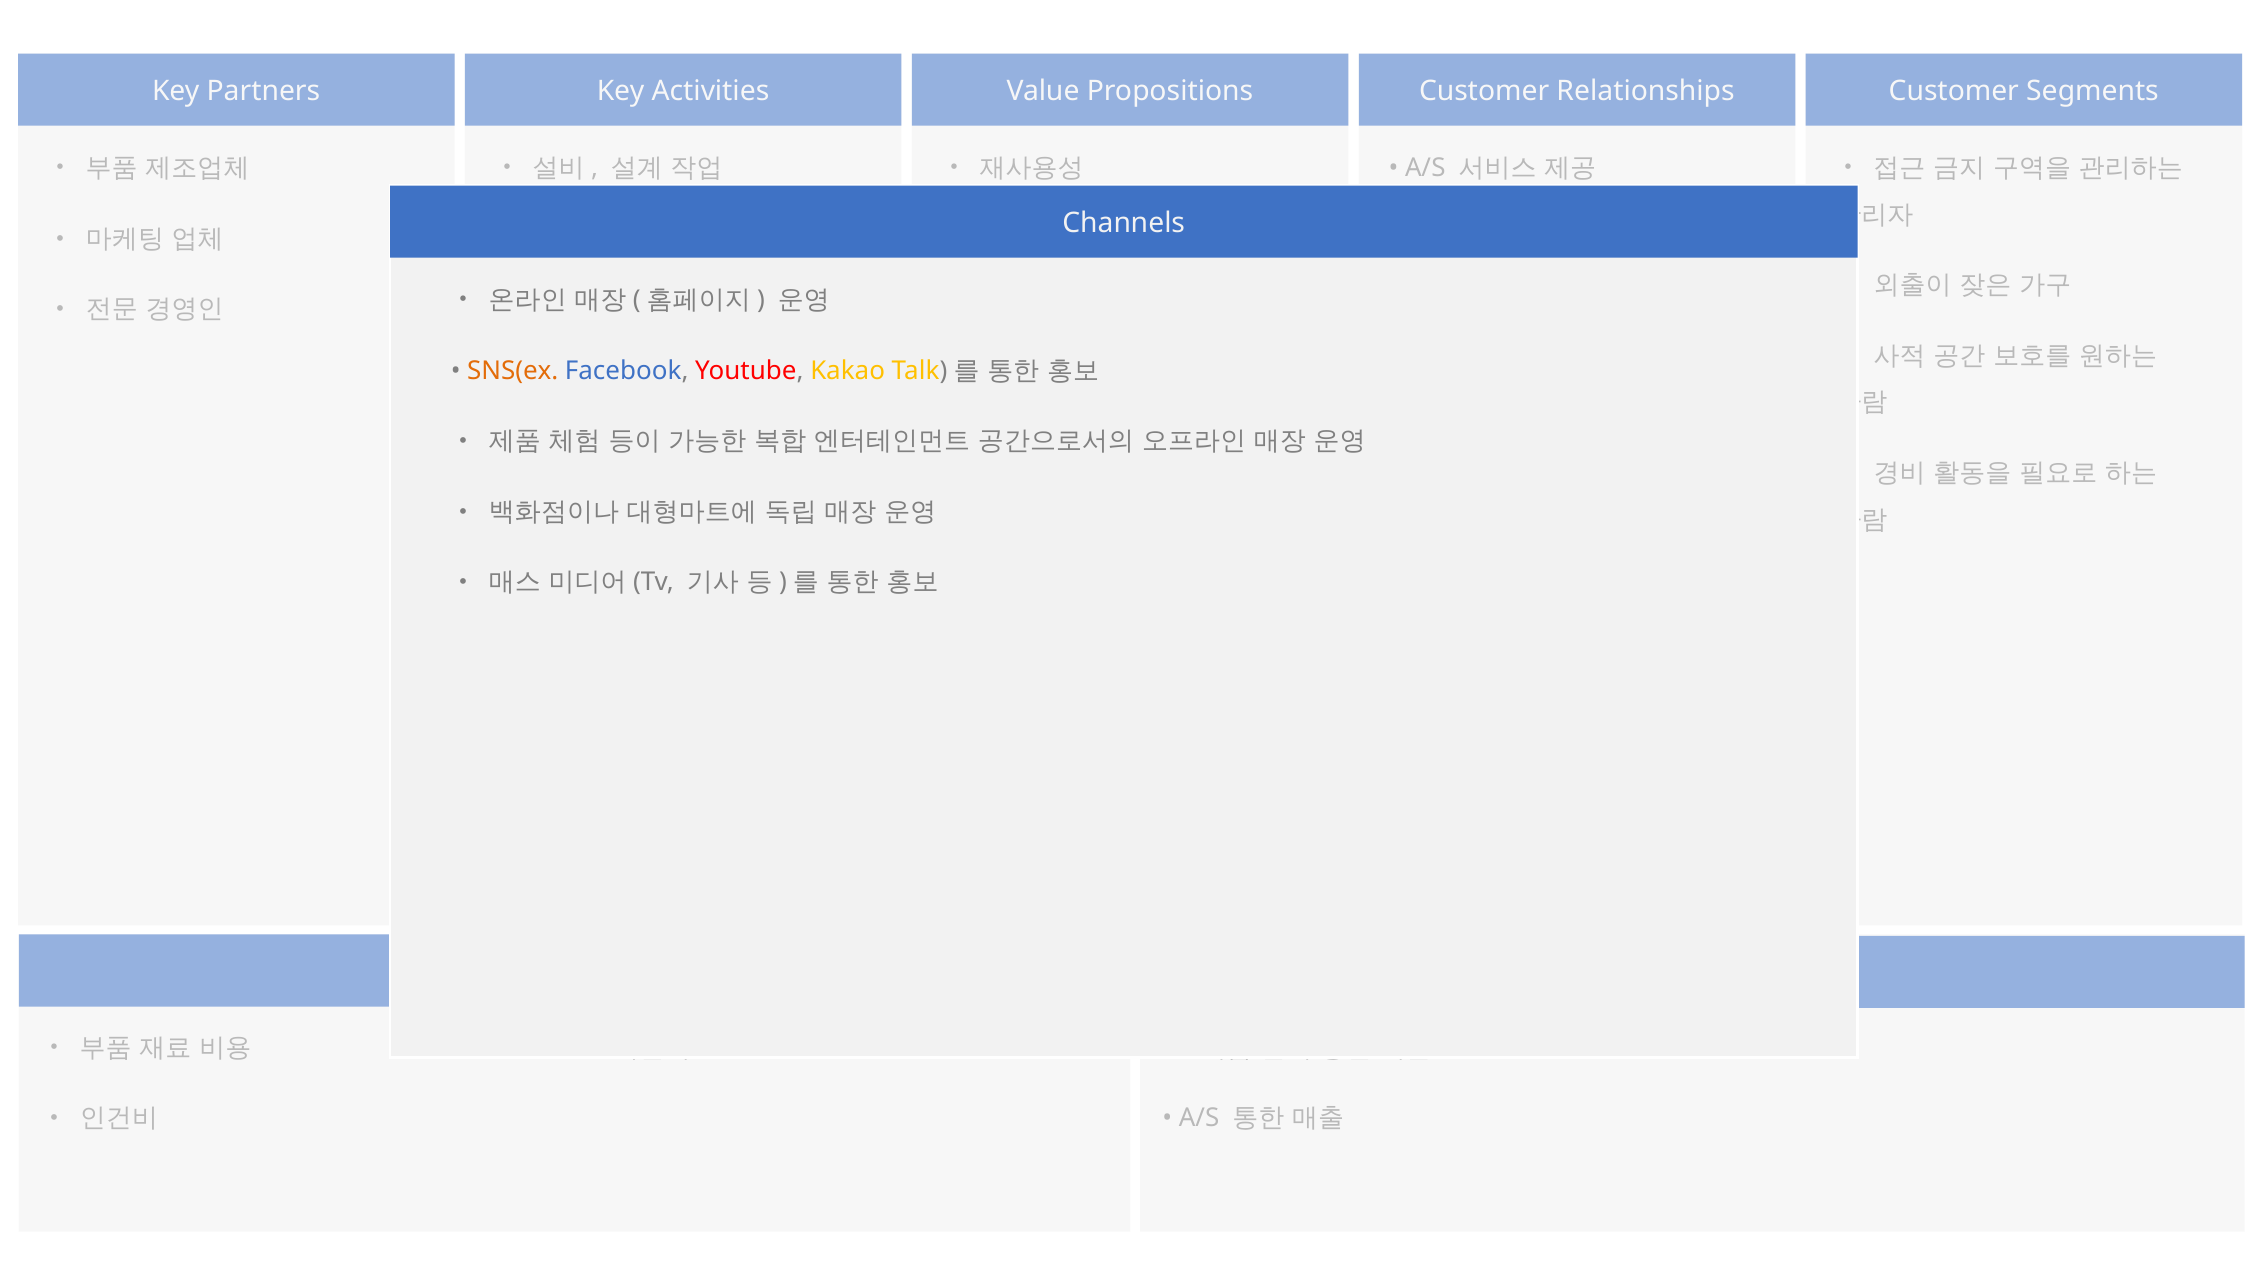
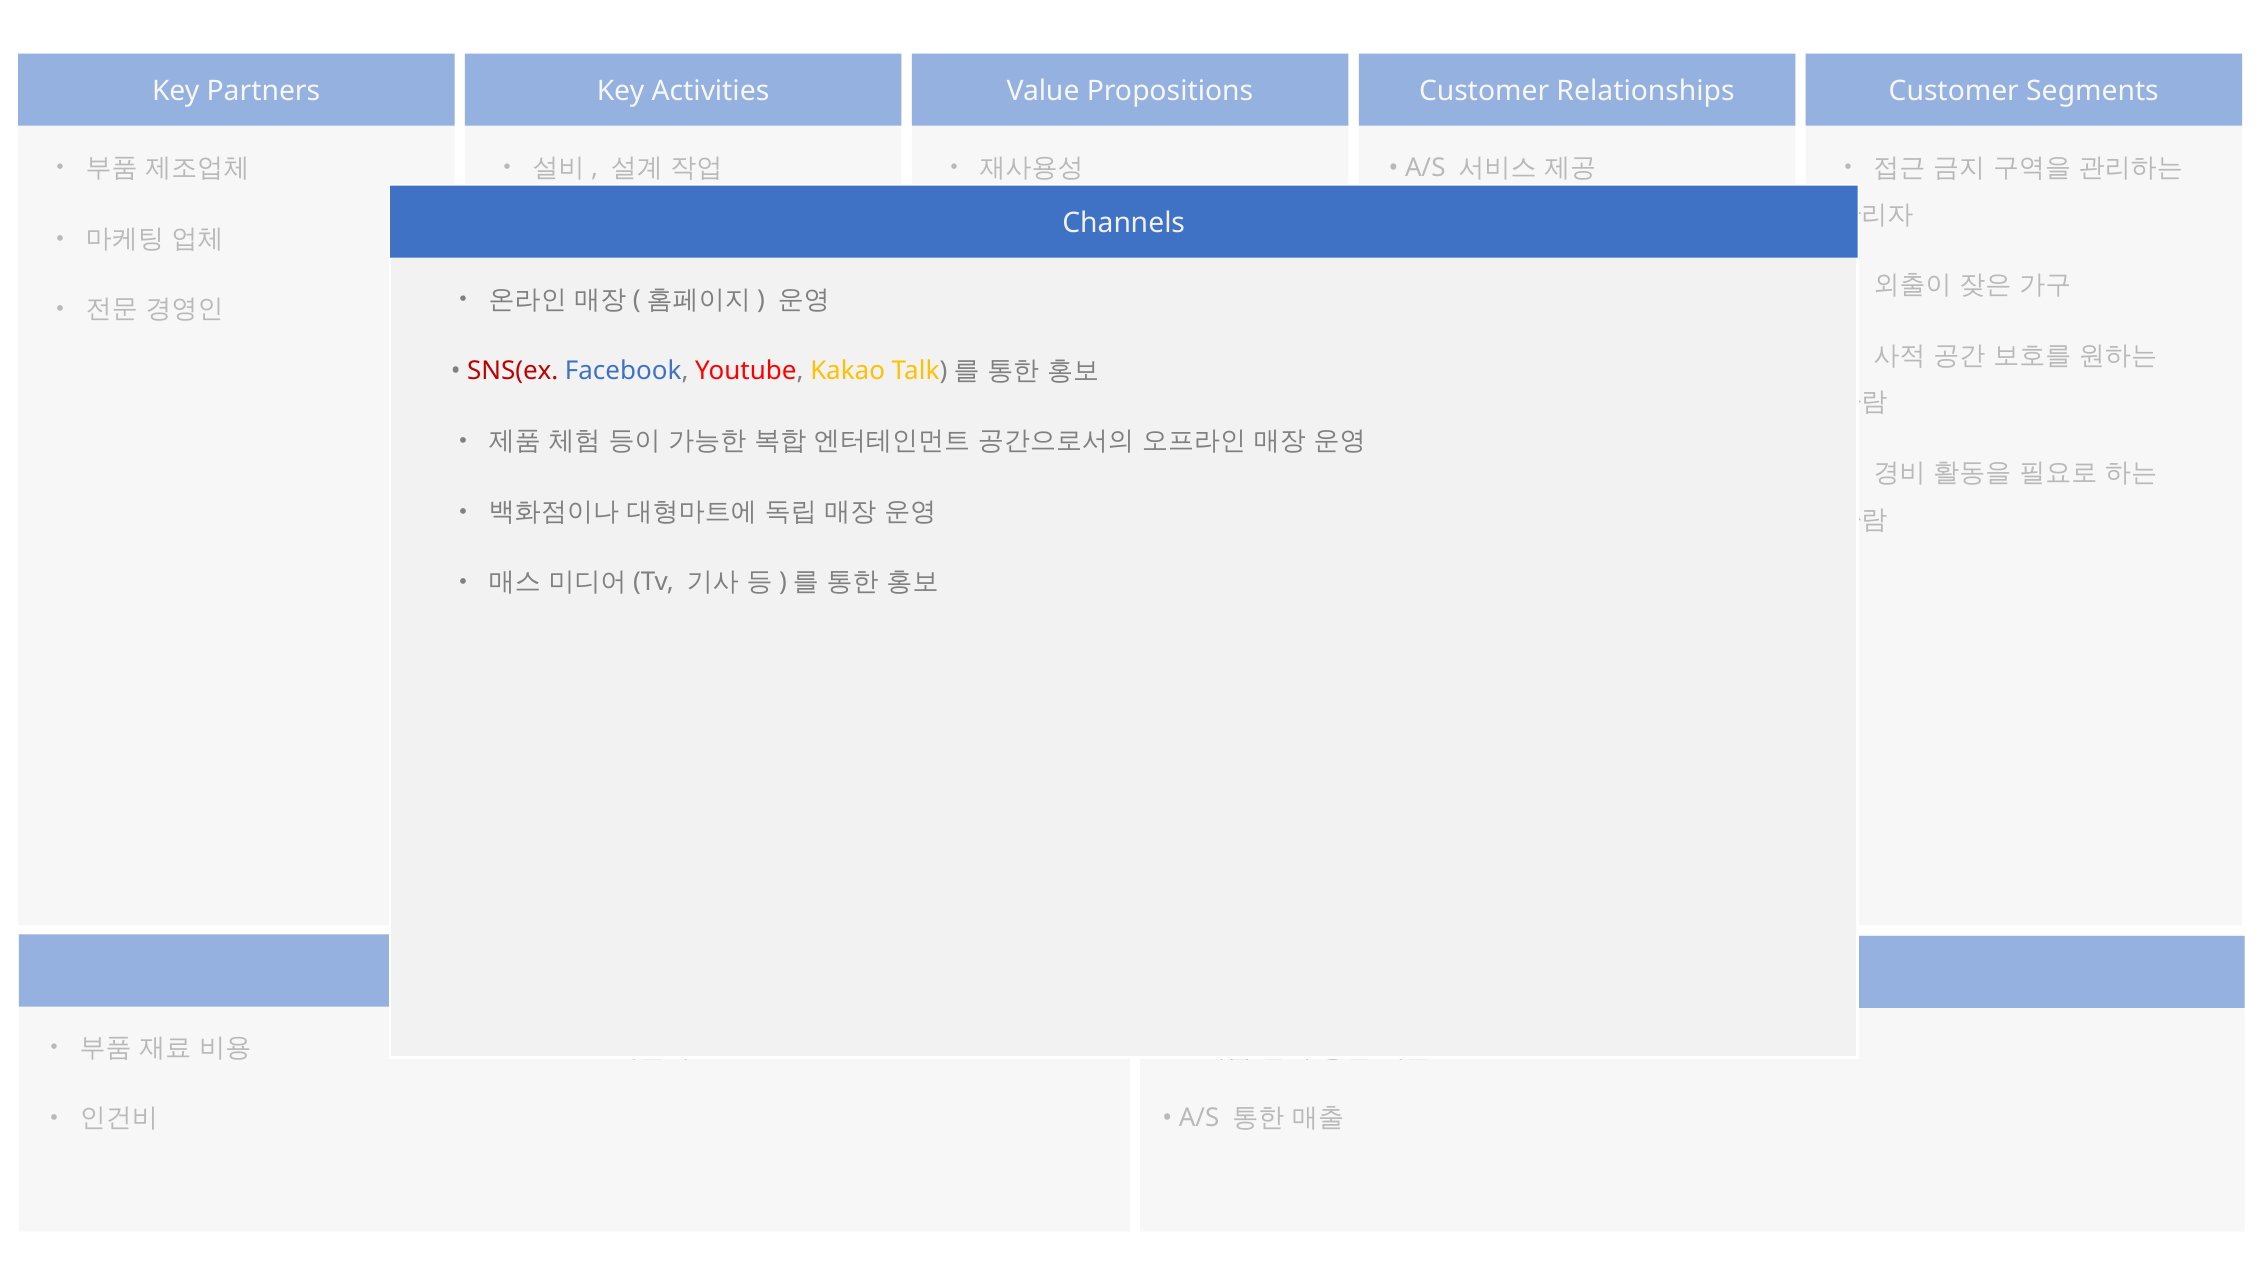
SNS(ex colour: orange -> red
